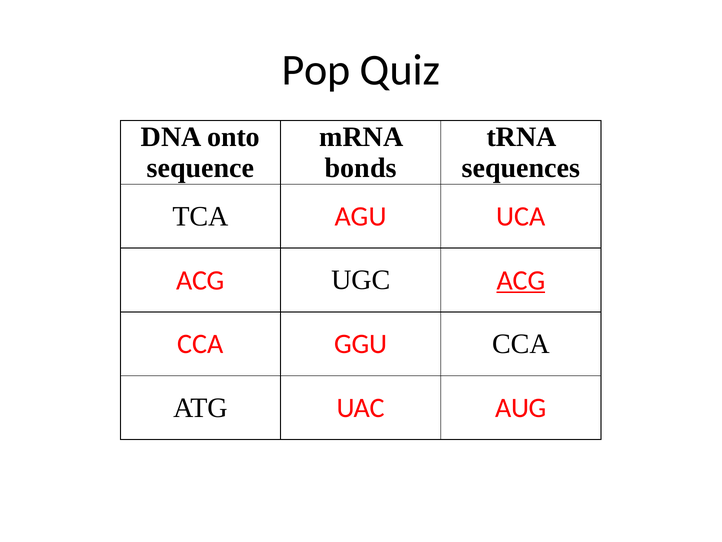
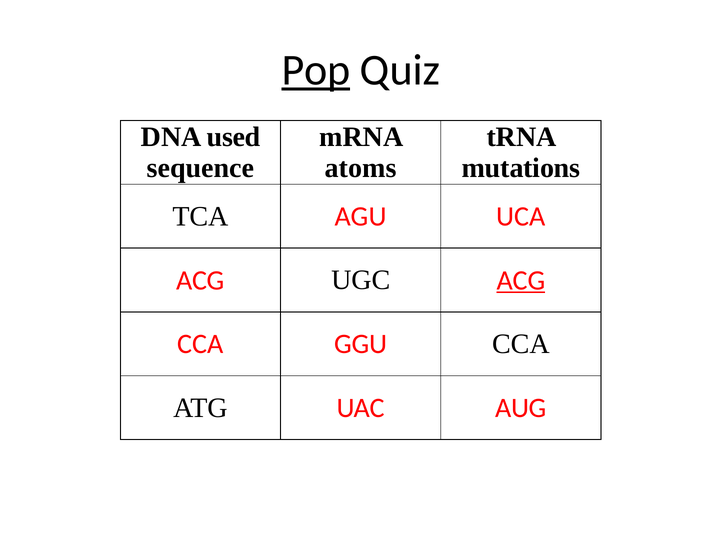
Pop underline: none -> present
onto: onto -> used
bonds: bonds -> atoms
sequences: sequences -> mutations
